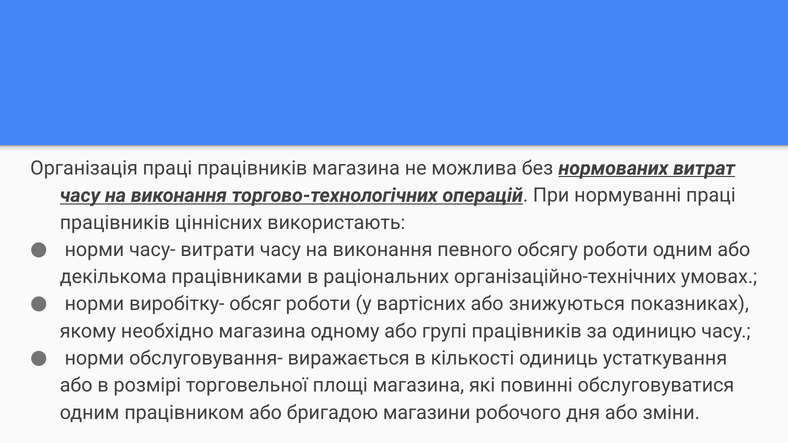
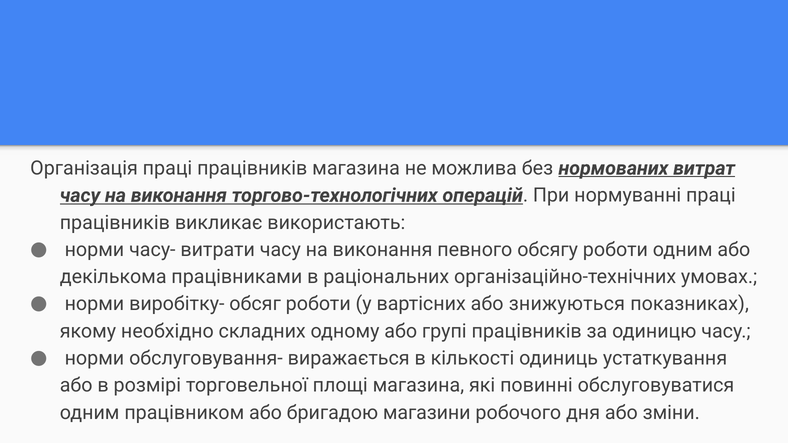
ціннісних: ціннісних -> викликає
необхідно магазина: магазина -> складних
